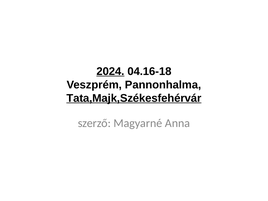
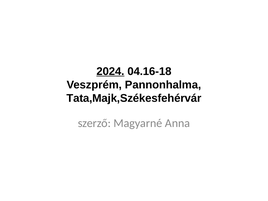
Tata,Majk,Székesfehérvár underline: present -> none
